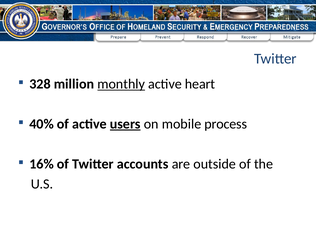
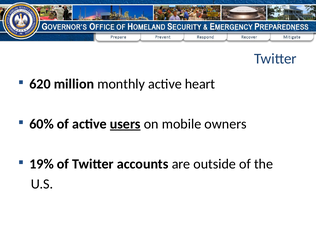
328: 328 -> 620
monthly underline: present -> none
40%: 40% -> 60%
process: process -> owners
16%: 16% -> 19%
